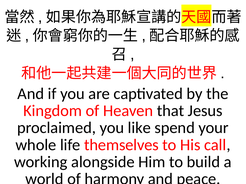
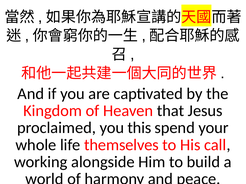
like: like -> this
